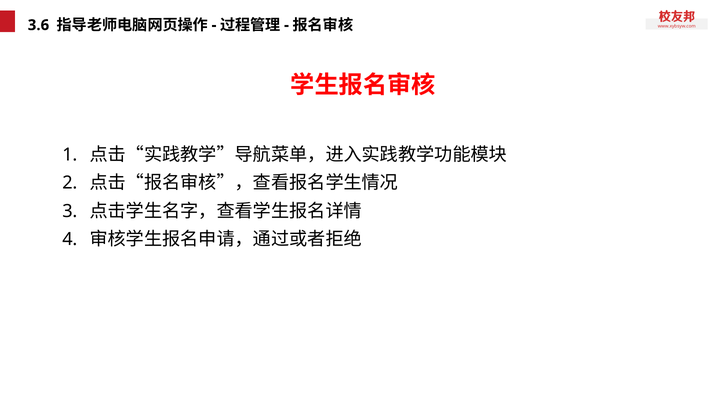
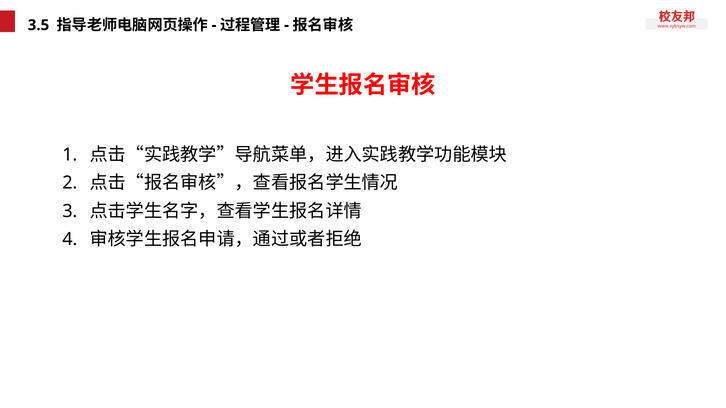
3.6: 3.6 -> 3.5
